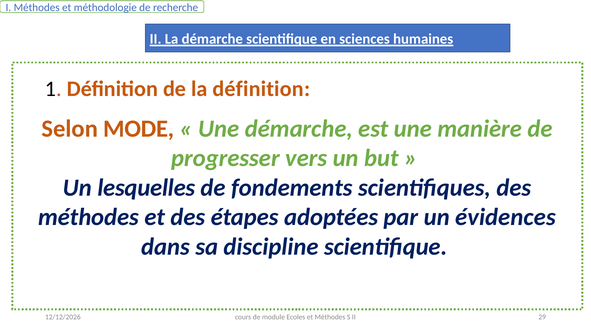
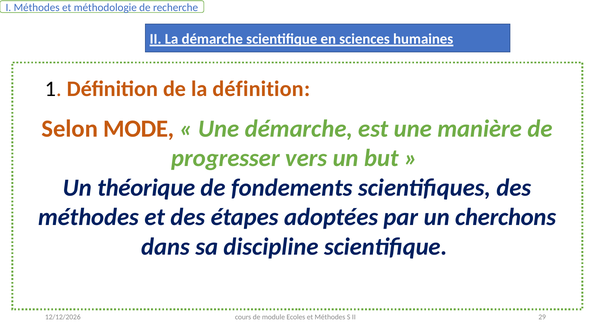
lesquelles: lesquelles -> théorique
évidences: évidences -> cherchons
